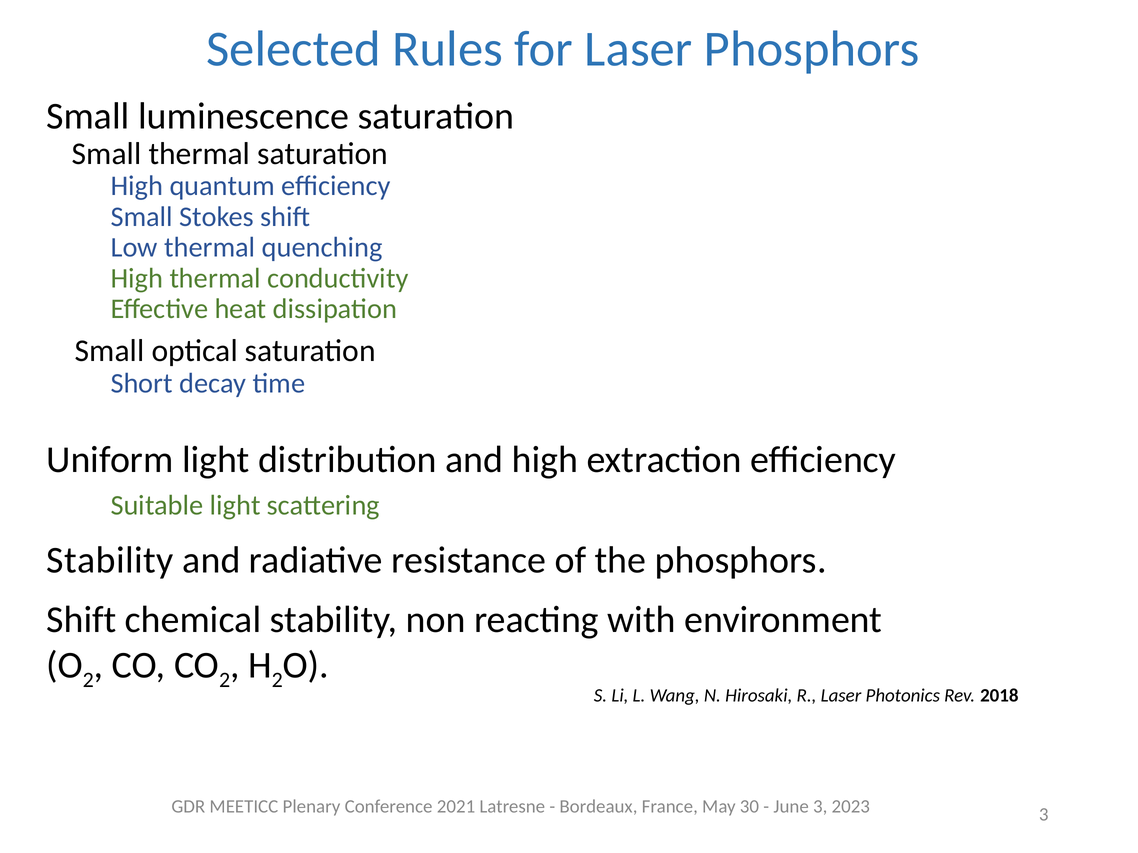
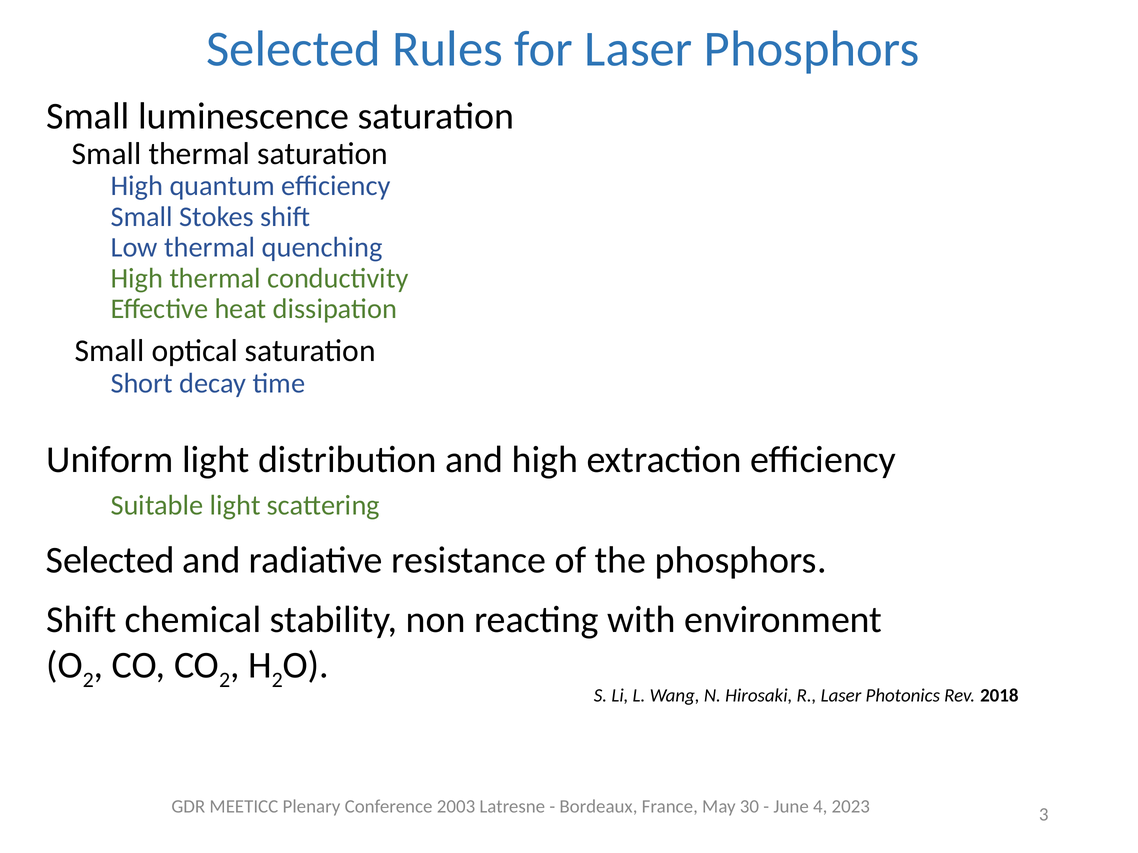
Stability at (110, 560): Stability -> Selected
2021: 2021 -> 2003
June 3: 3 -> 4
